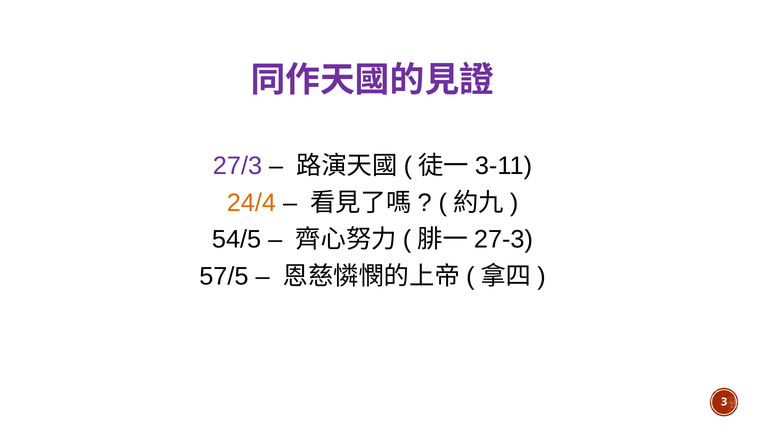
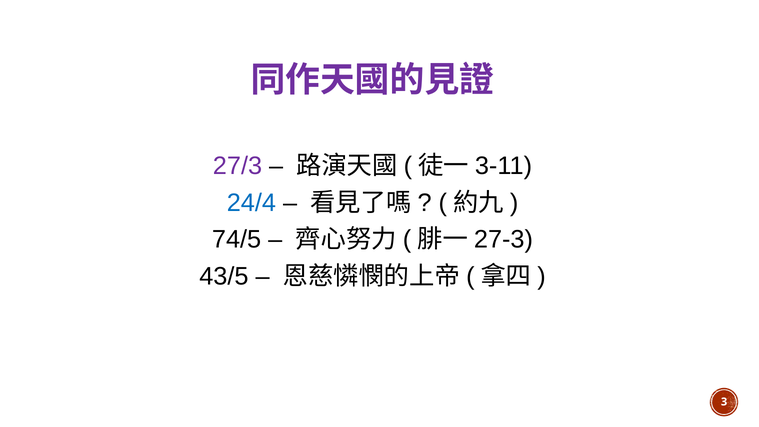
24/4 colour: orange -> blue
54/5: 54/5 -> 74/5
57/5: 57/5 -> 43/5
